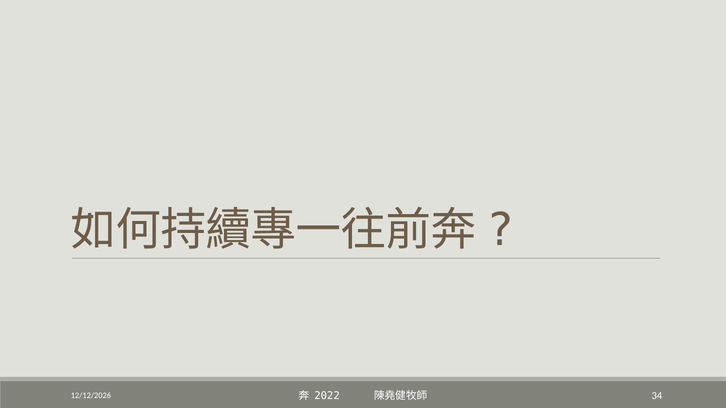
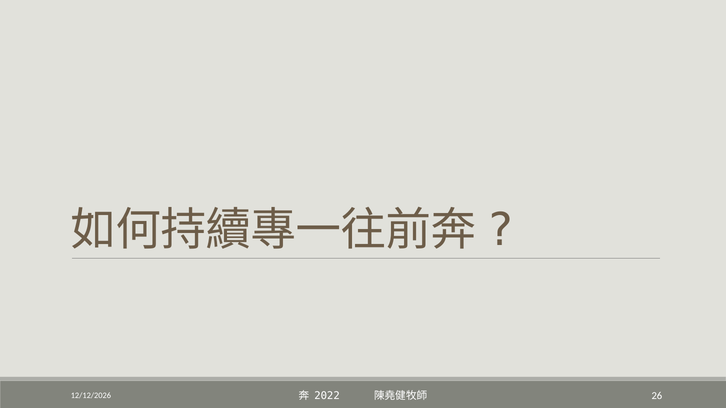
34: 34 -> 26
